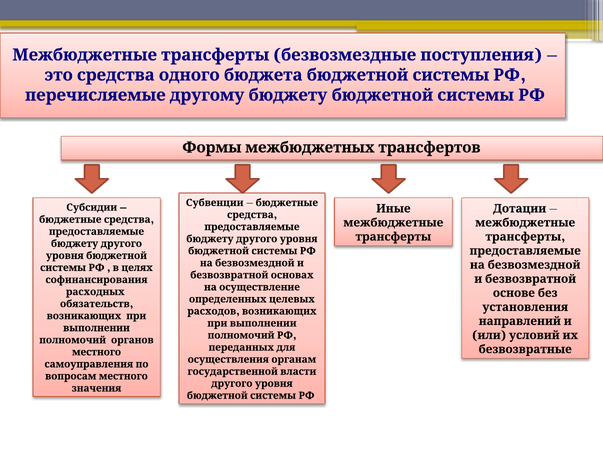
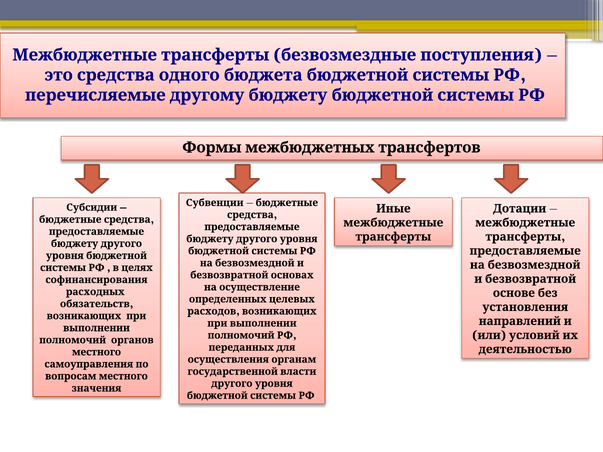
безвозвратные: безвозвратные -> деятельностью
